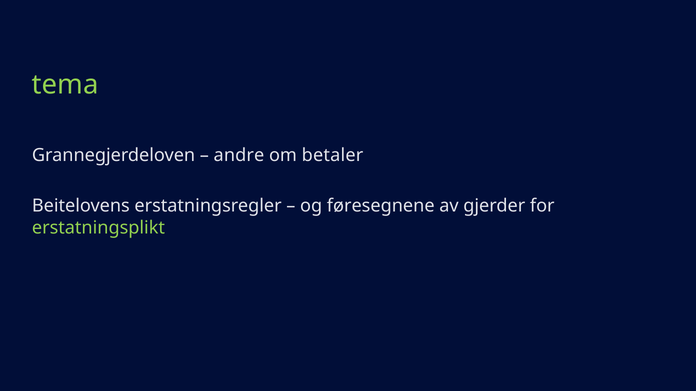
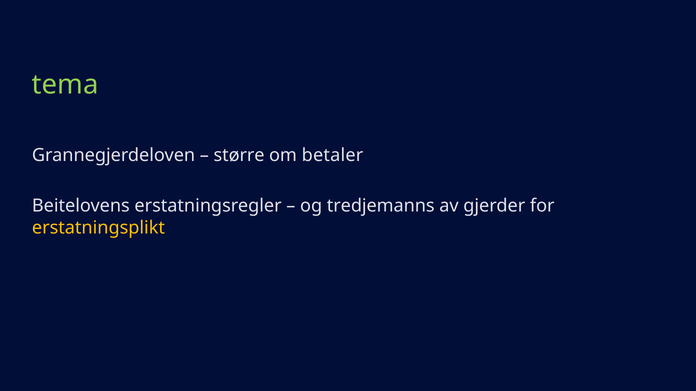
andre: andre -> større
føresegnene: føresegnene -> tredjemanns
erstatningsplikt colour: light green -> yellow
